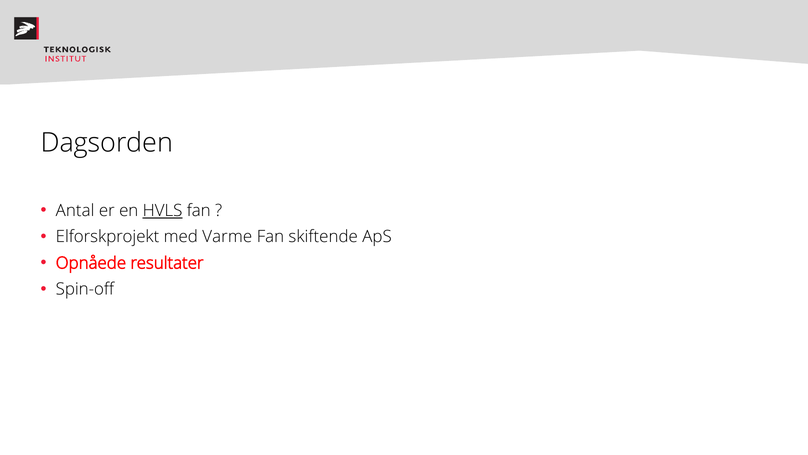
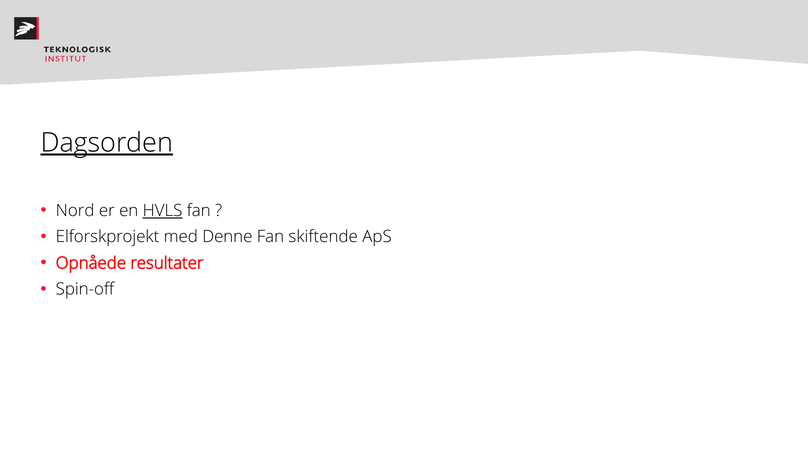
Dagsorden underline: none -> present
Antal: Antal -> Nord
Varme: Varme -> Denne
